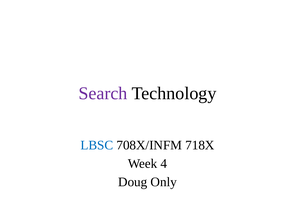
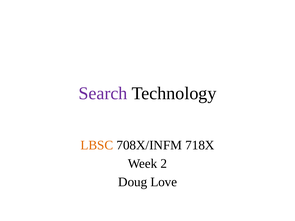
LBSC colour: blue -> orange
4: 4 -> 2
Only: Only -> Love
